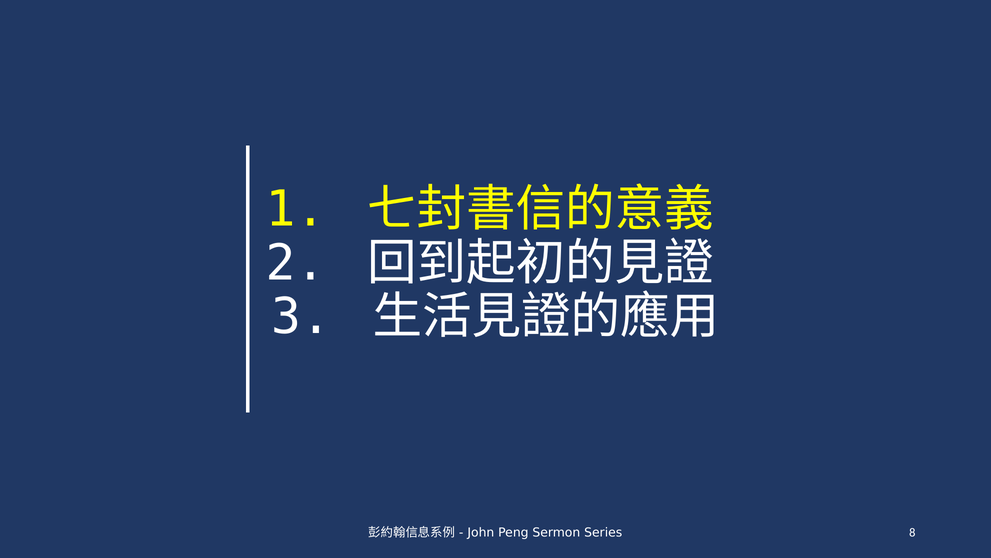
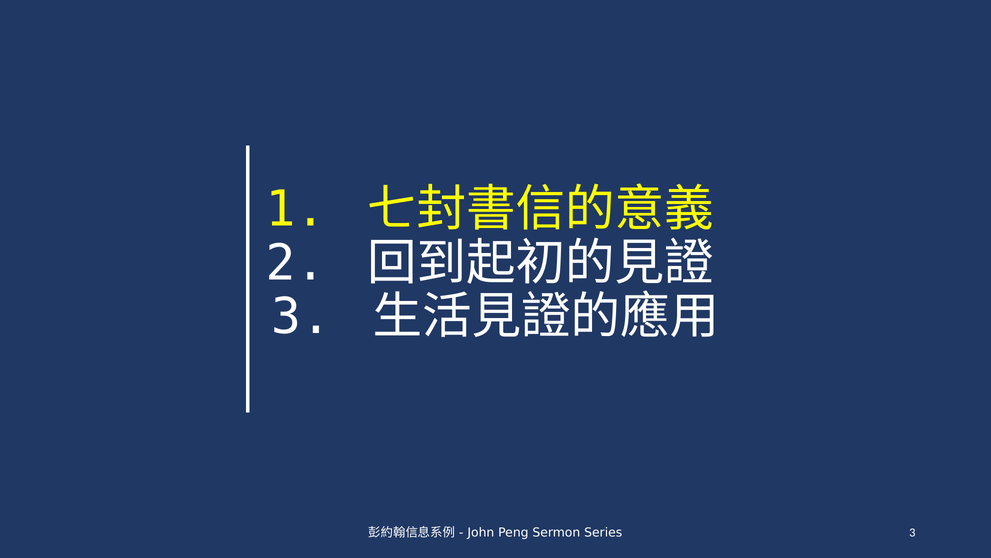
8 at (912, 532): 8 -> 3
